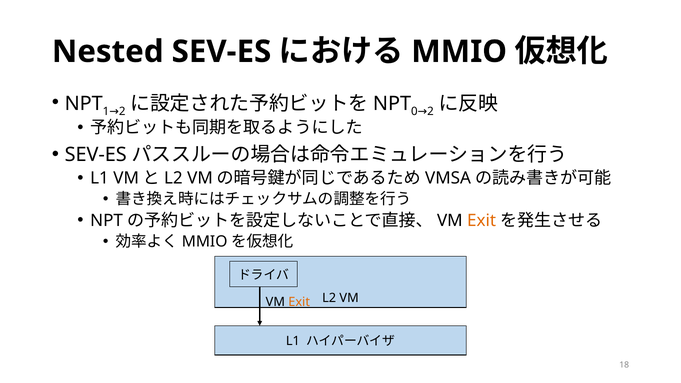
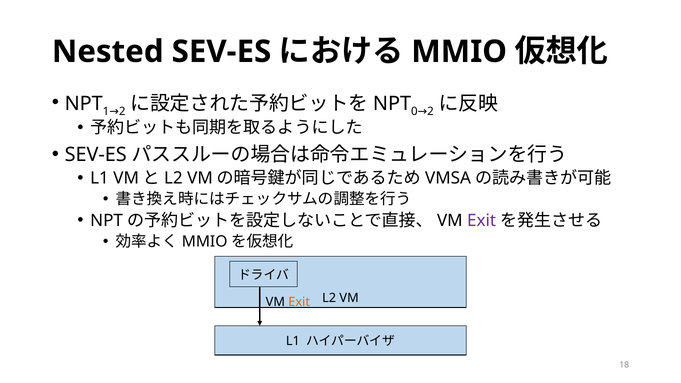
Exit at (482, 220) colour: orange -> purple
